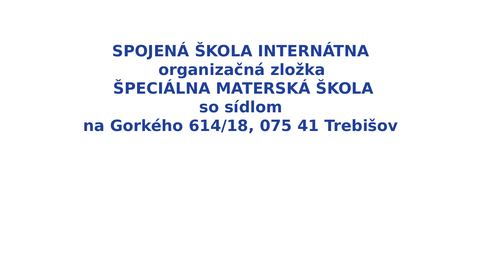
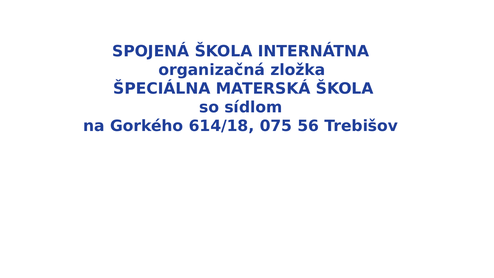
41: 41 -> 56
